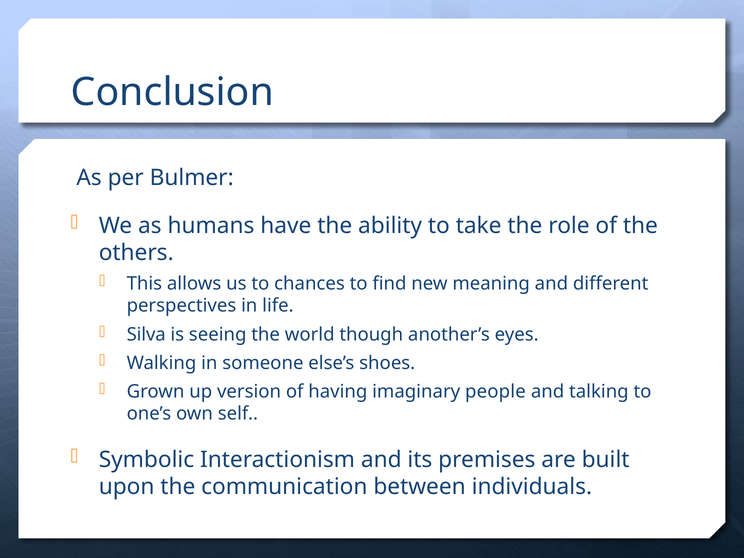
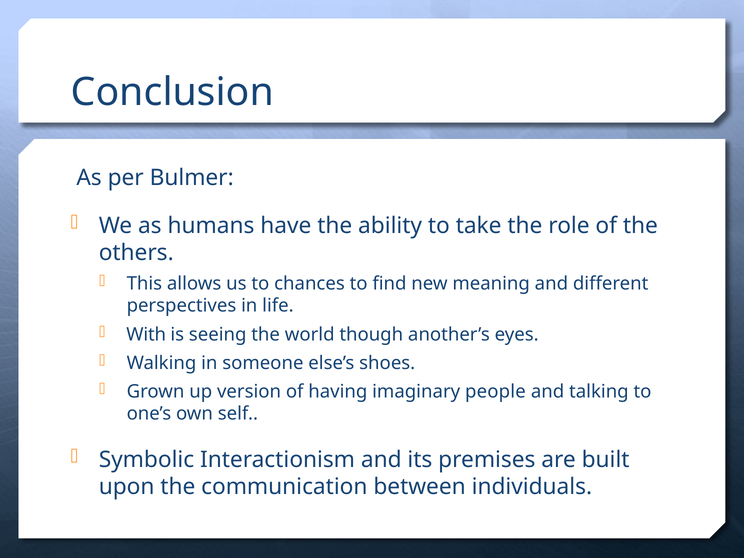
Silva: Silva -> With
